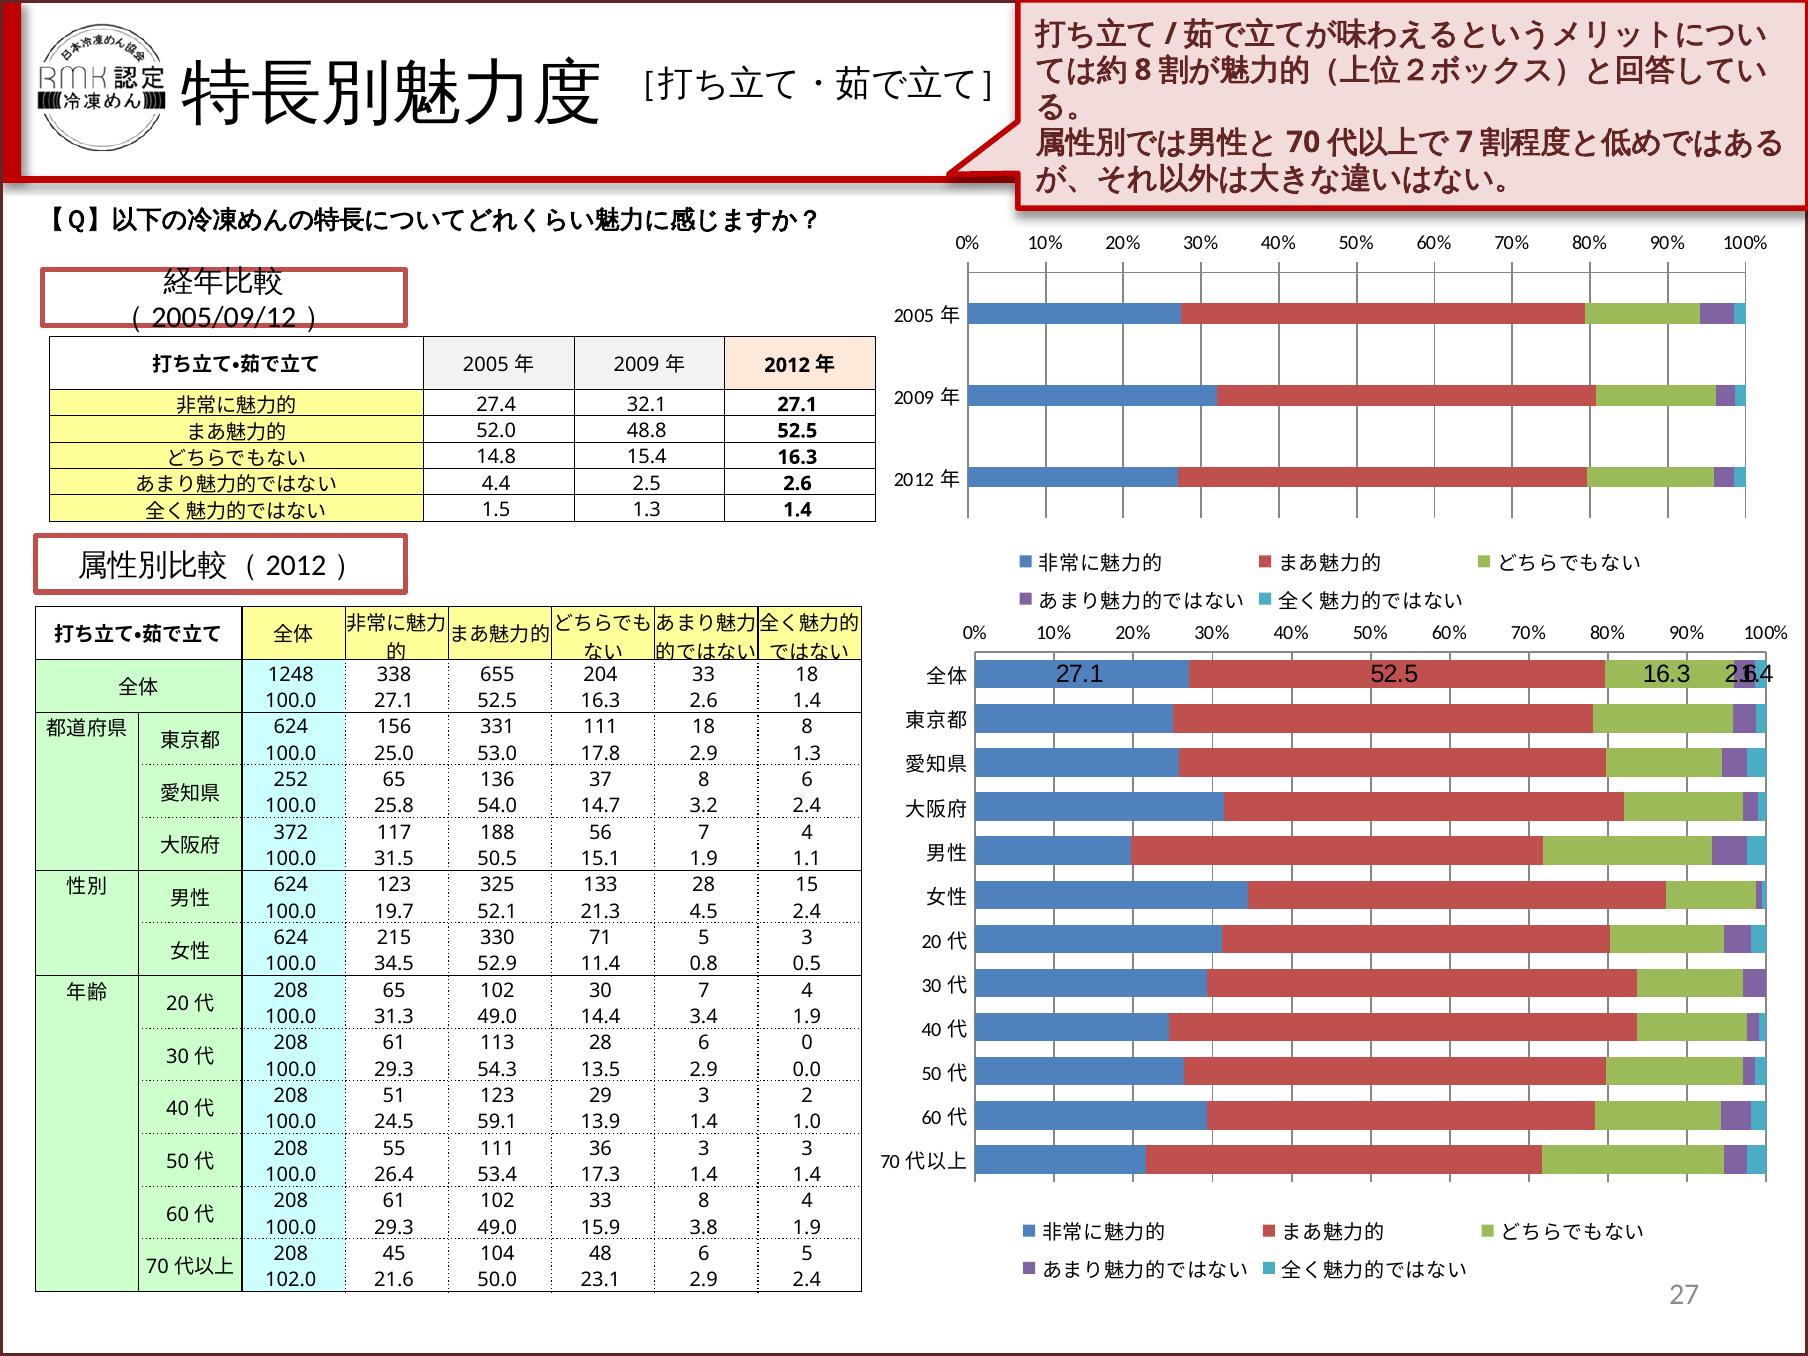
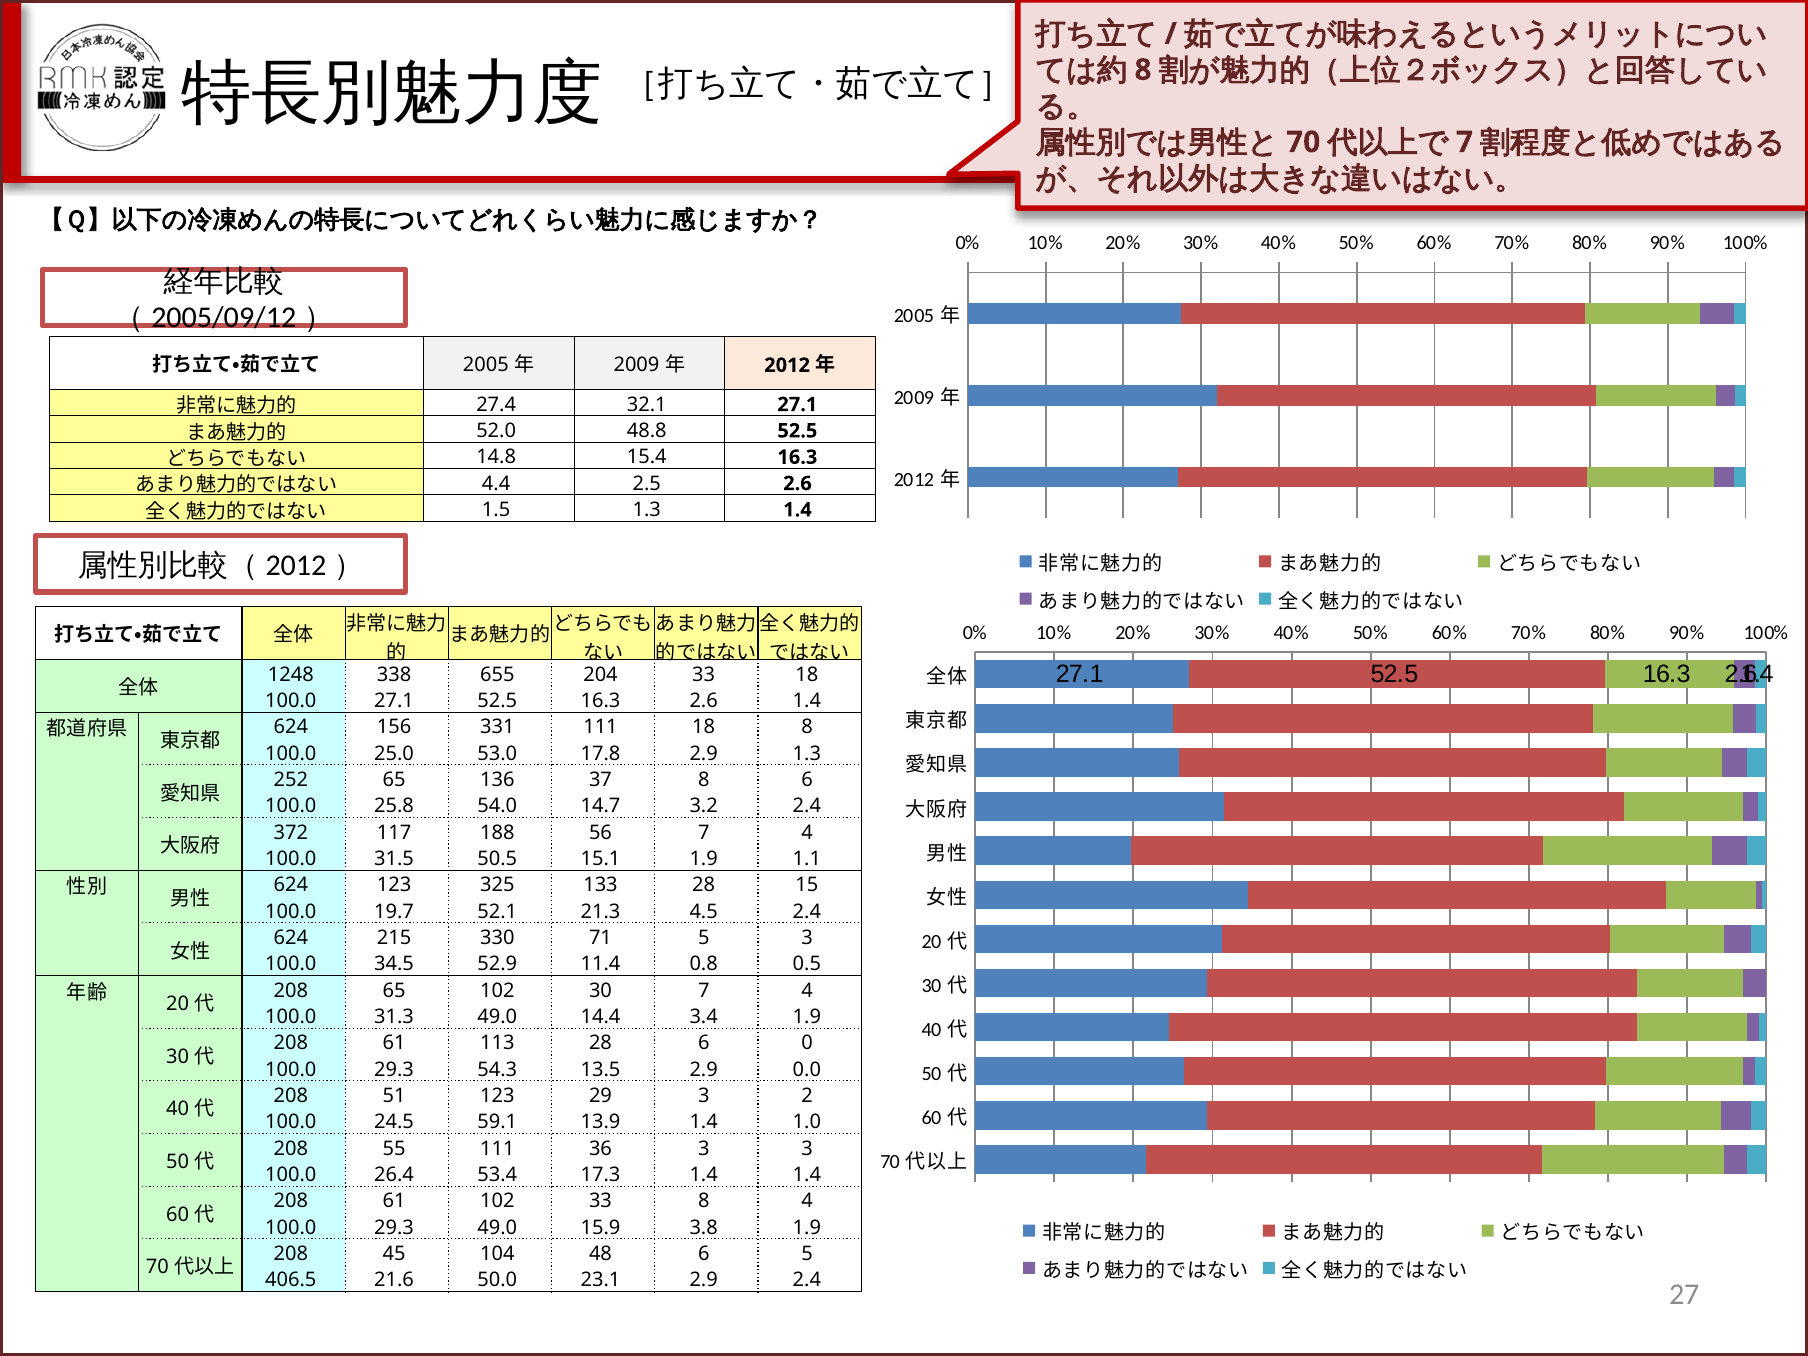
102.0: 102.0 -> 406.5
